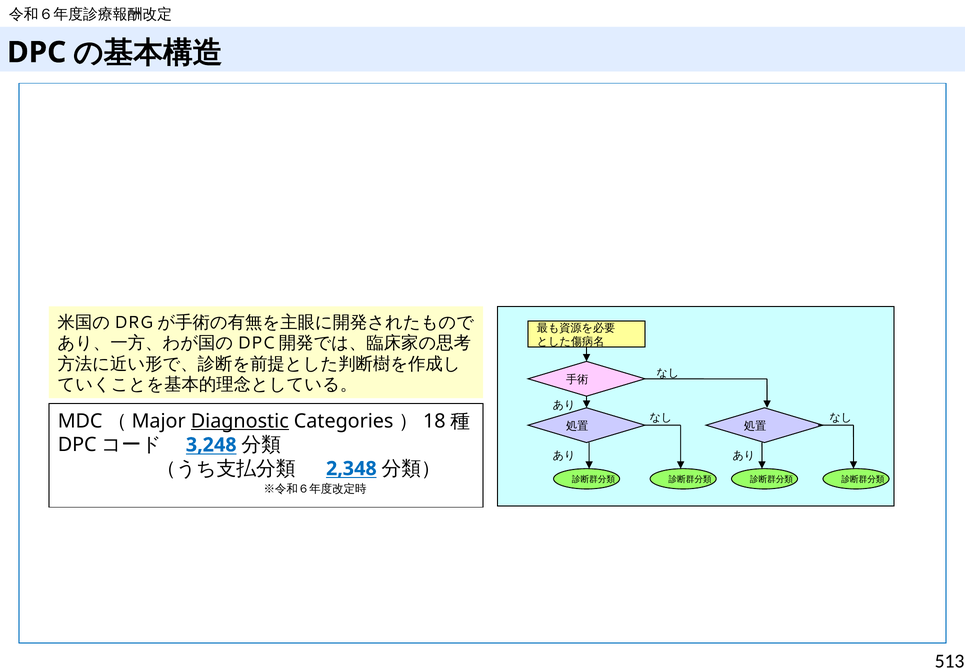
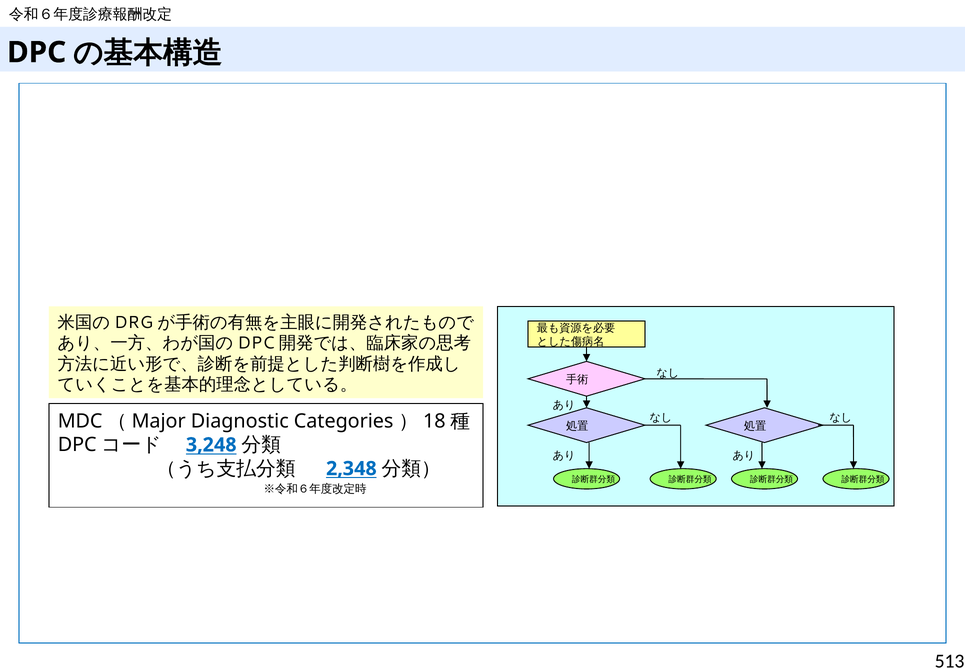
Diagnostic underline: present -> none
